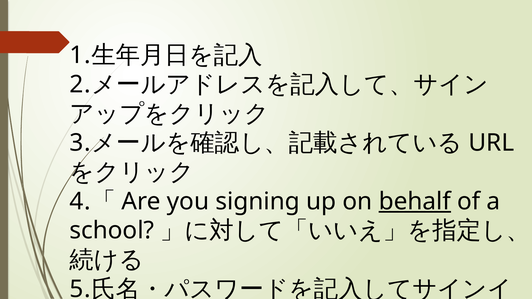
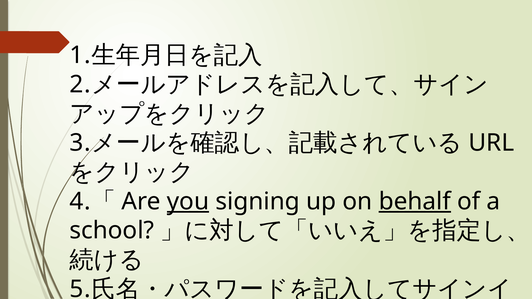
you underline: none -> present
